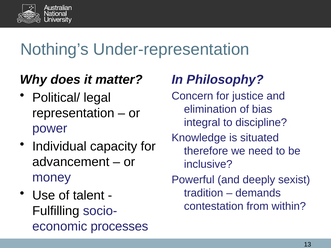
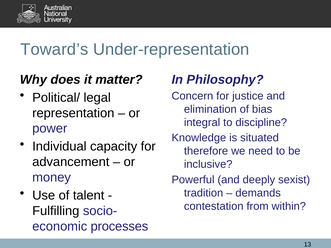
Nothing’s: Nothing’s -> Toward’s
